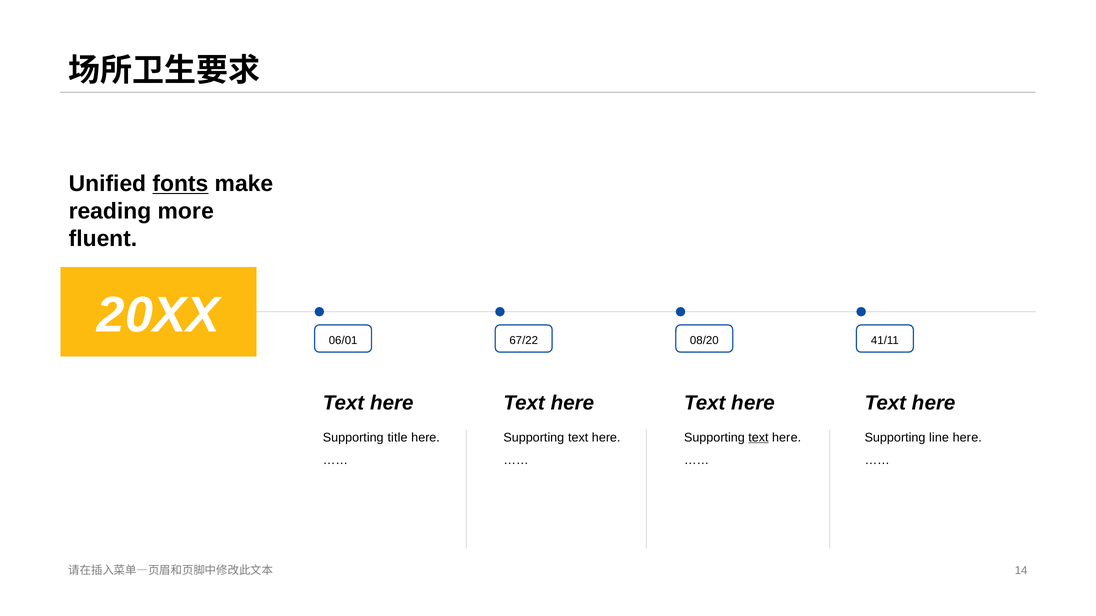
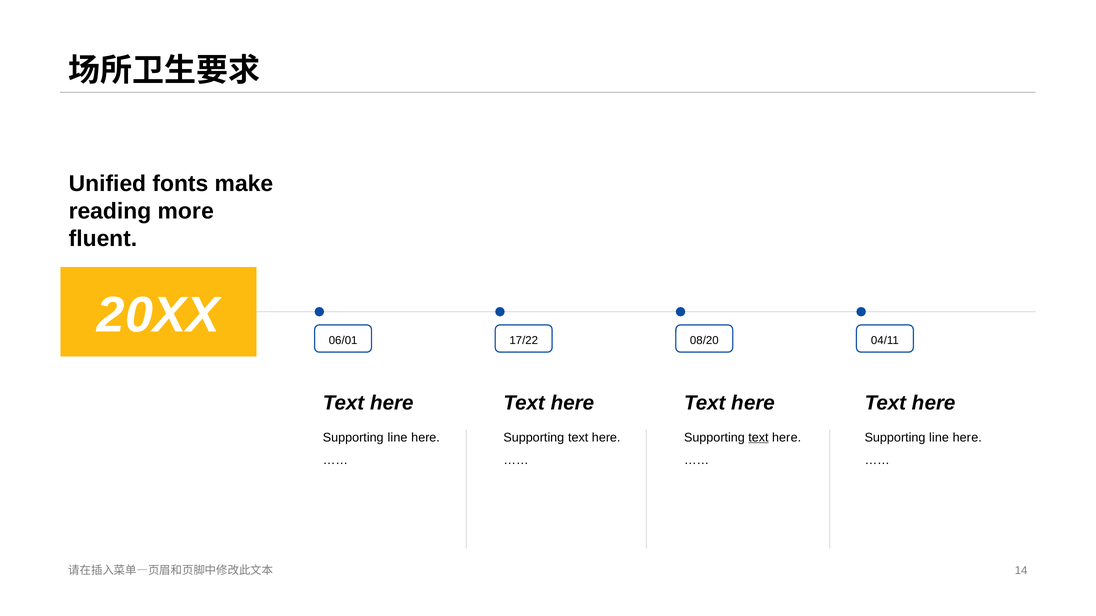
fonts underline: present -> none
67: 67 -> 17
41: 41 -> 04
title at (398, 438): title -> line
